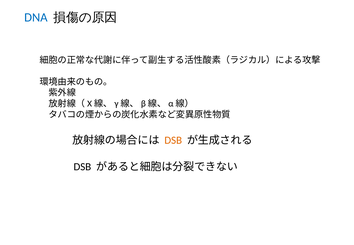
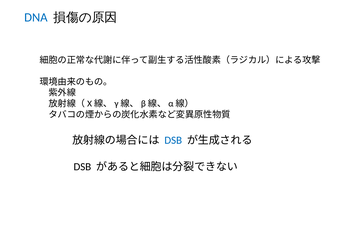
DSB at (173, 140) colour: orange -> blue
